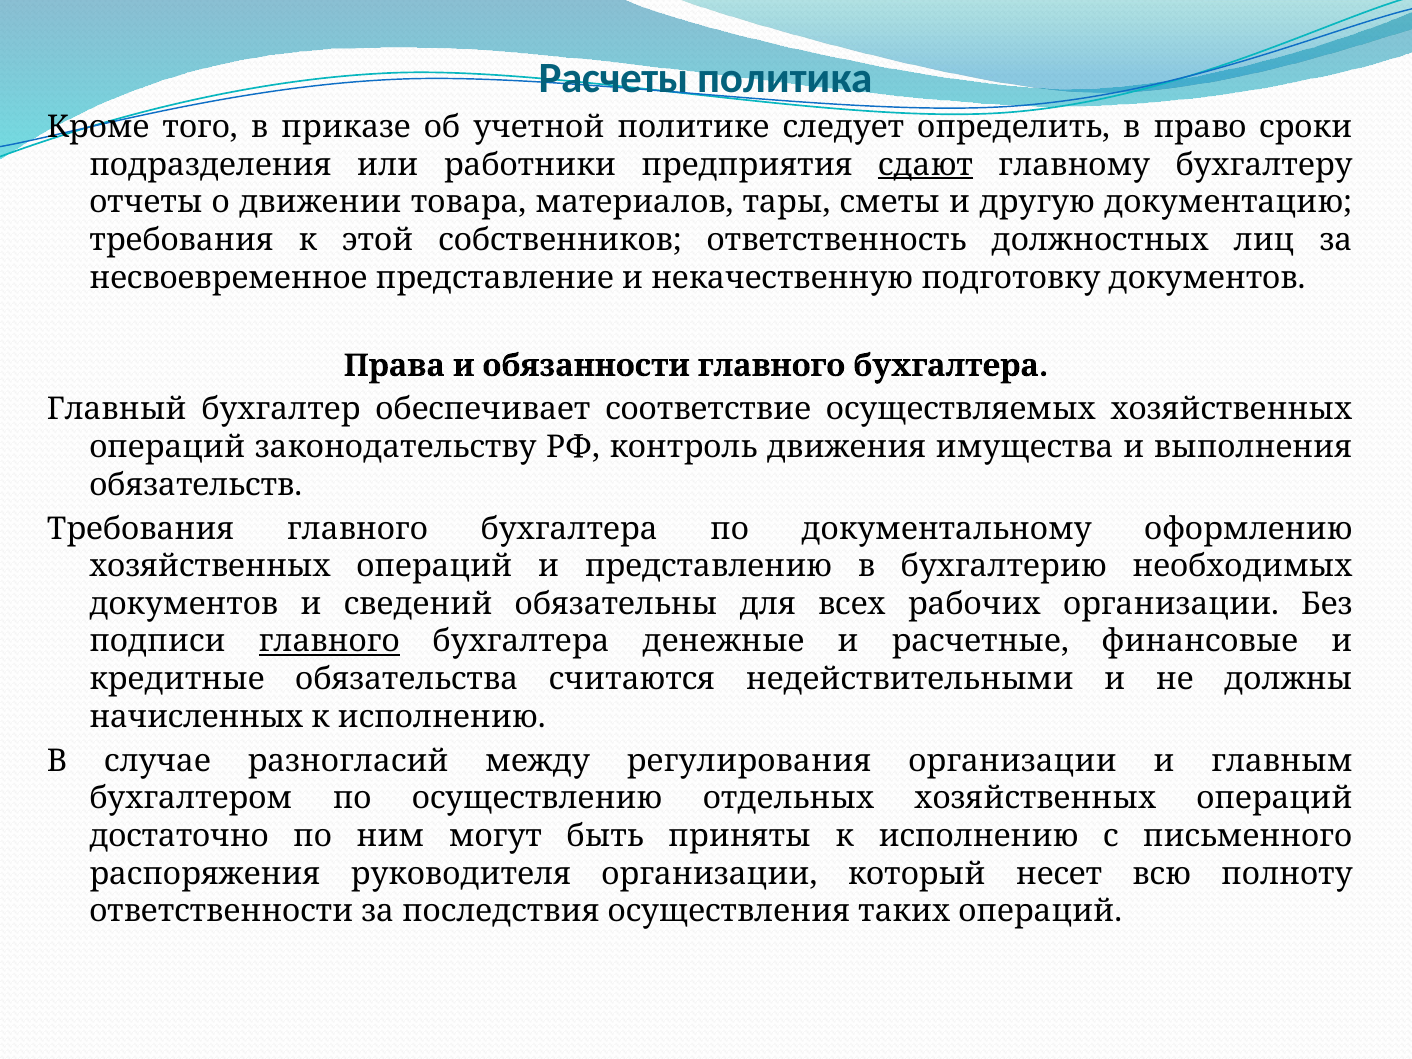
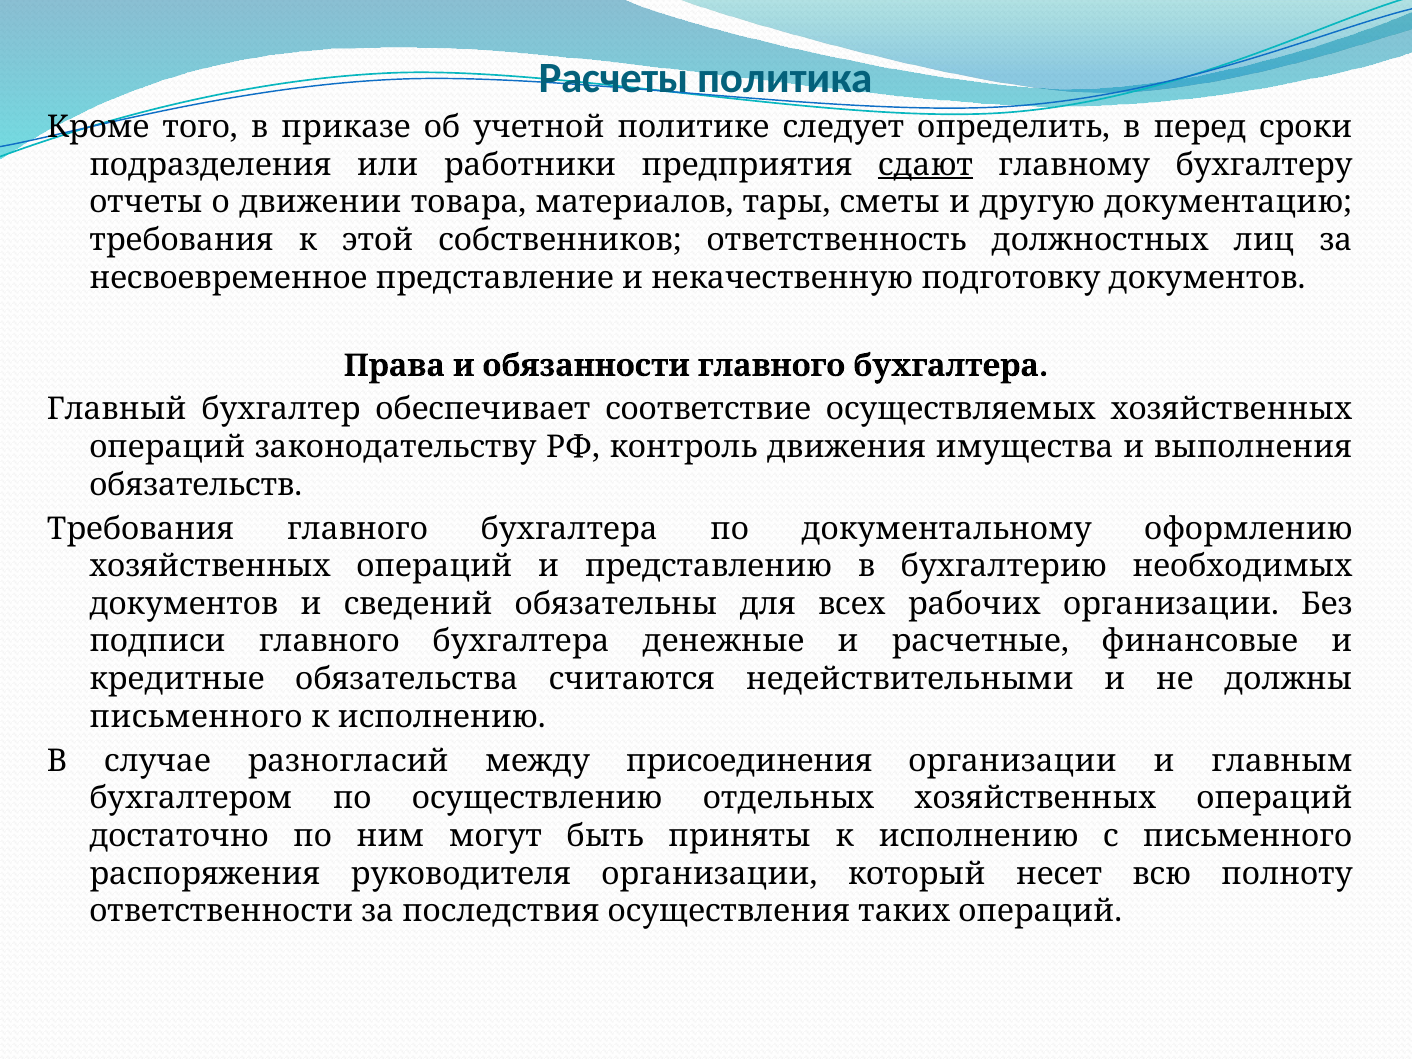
право: право -> перед
главного at (329, 642) underline: present -> none
начисленных at (196, 717): начисленных -> письменного
регулирования: регулирования -> присоединения
